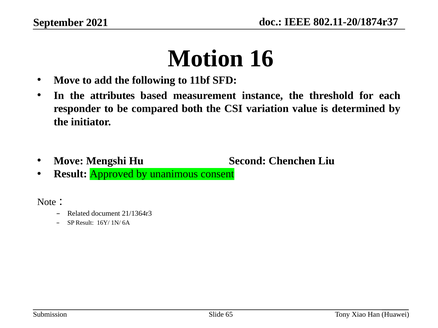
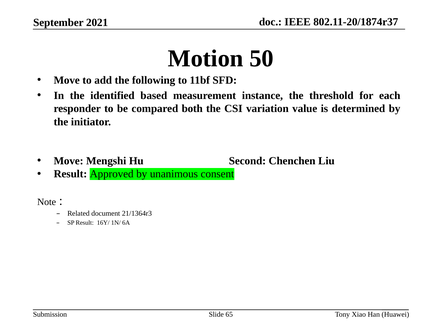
16: 16 -> 50
attributes: attributes -> identified
